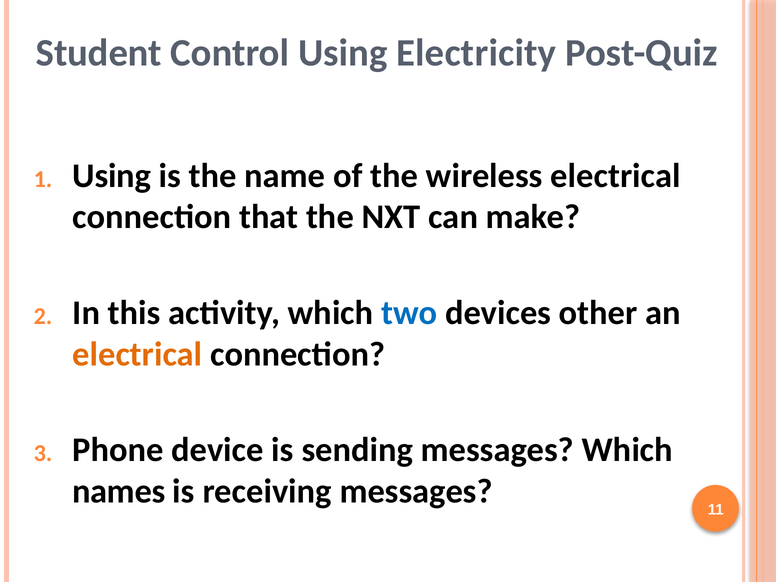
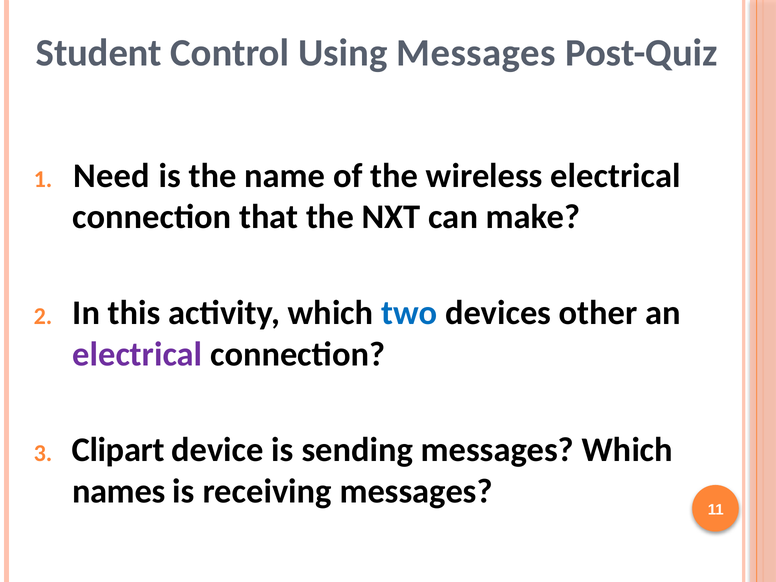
Using Electricity: Electricity -> Messages
Using at (112, 176): Using -> Need
electrical at (137, 354) colour: orange -> purple
Phone: Phone -> Clipart
